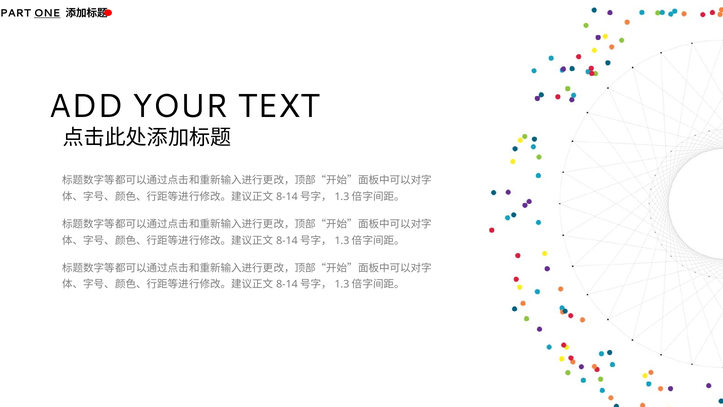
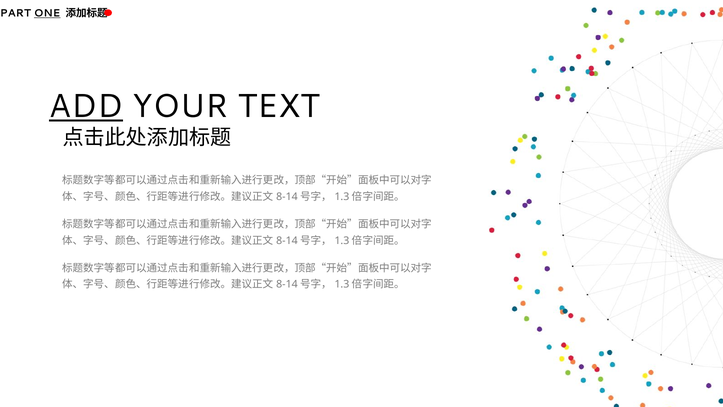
ADD underline: none -> present
